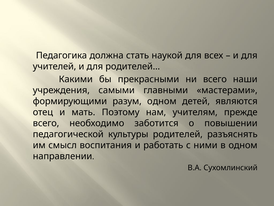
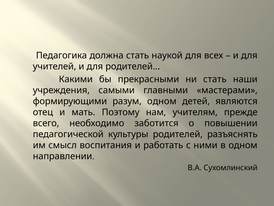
ни всего: всего -> стать
